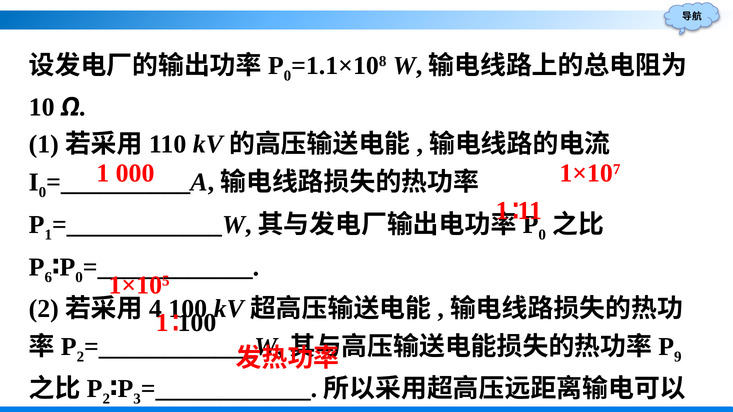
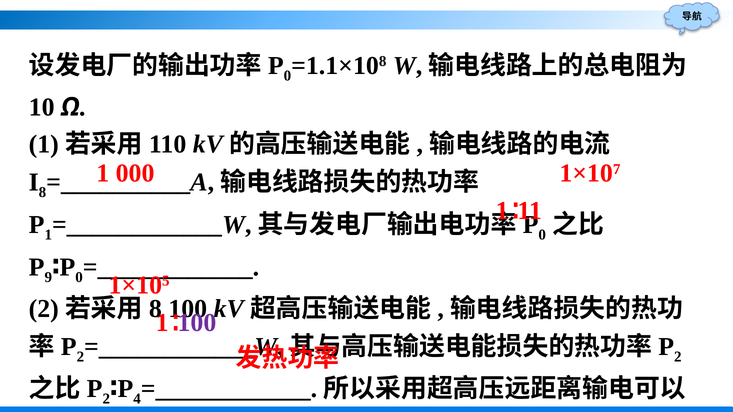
0 at (42, 192): 0 -> 8
6: 6 -> 9
4 at (155, 309): 4 -> 8
100 at (197, 323) colour: black -> purple
9 at (678, 357): 9 -> 2
3: 3 -> 4
